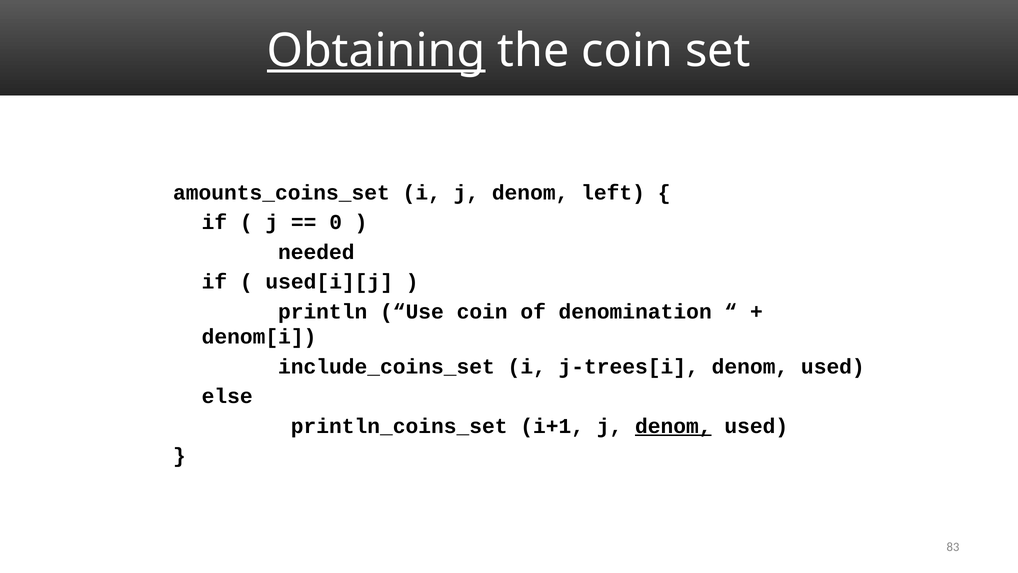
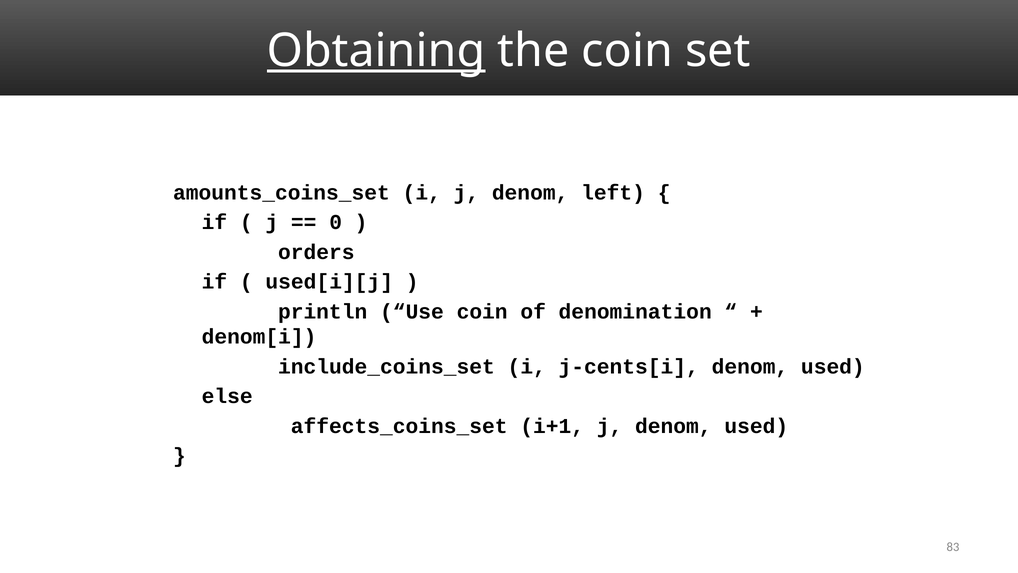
needed: needed -> orders
j-trees[i: j-trees[i -> j-cents[i
println_coins_set: println_coins_set -> affects_coins_set
denom at (673, 426) underline: present -> none
